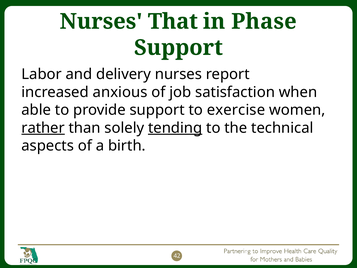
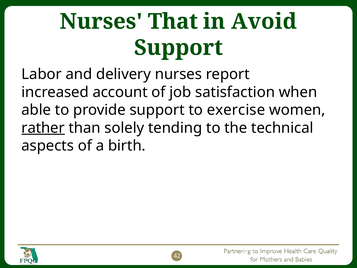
Phase: Phase -> Avoid
anxious: anxious -> account
tending underline: present -> none
